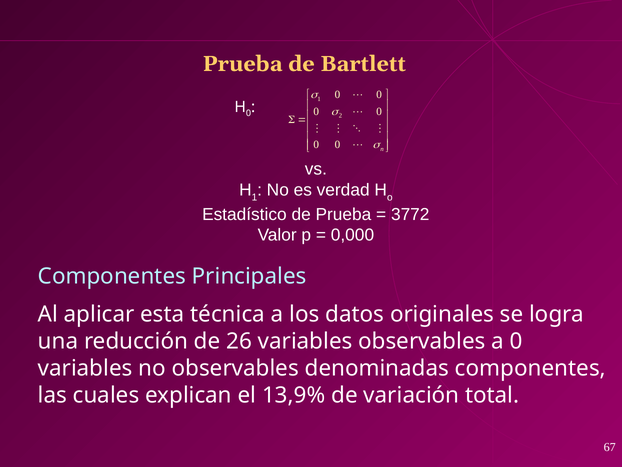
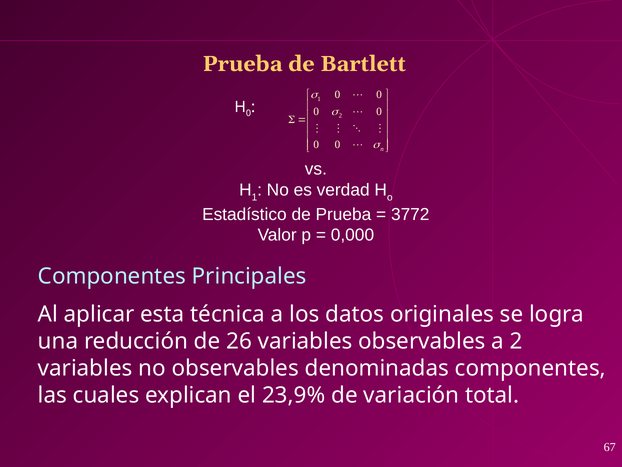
a 0: 0 -> 2
13,9%: 13,9% -> 23,9%
